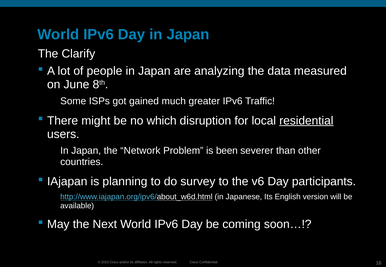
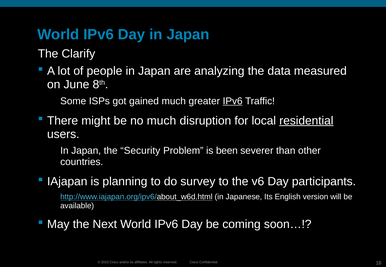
IPv6 at (233, 101) underline: none -> present
no which: which -> much
Network: Network -> Security
